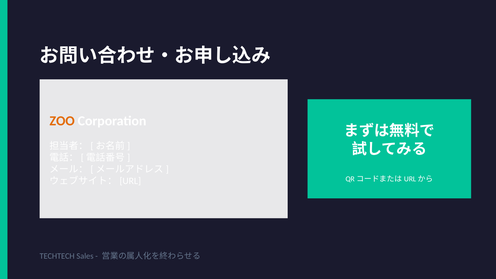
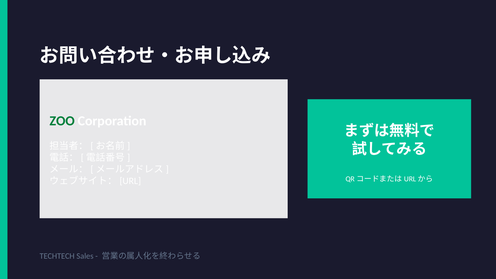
ZOO colour: orange -> green
